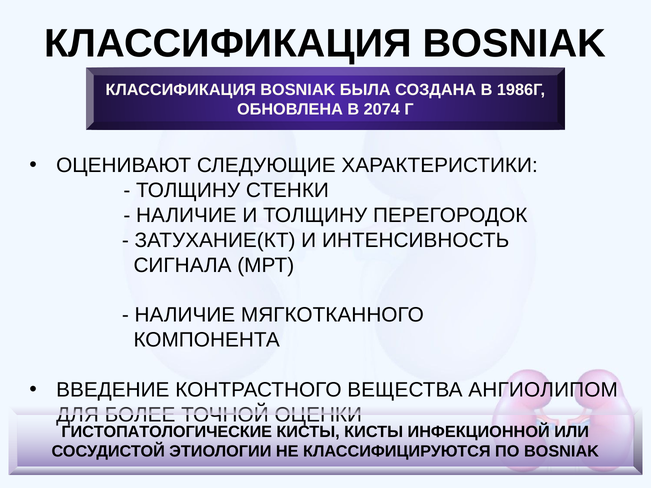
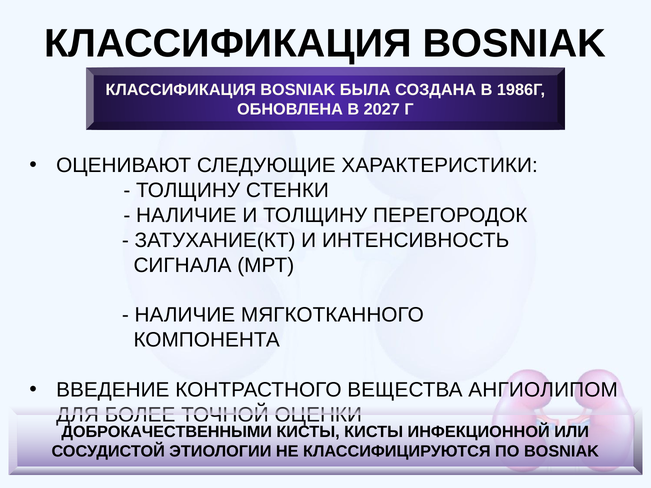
2074: 2074 -> 2027
ГИСТОПАТОЛОГИЧЕСКИЕ: ГИСТОПАТОЛОГИЧЕСКИЕ -> ДОБРОКАЧЕСТВЕННЫМИ
